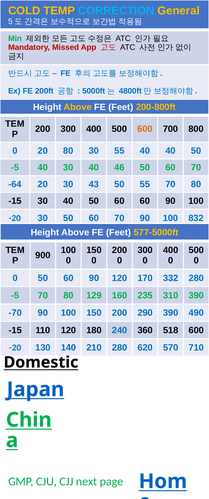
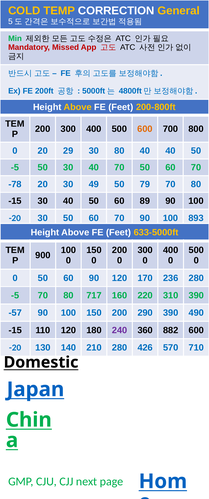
CORRECTION colour: light blue -> white
20 80: 80 -> 29
30 55: 55 -> 80
-5 40: 40 -> 50
40 46: 46 -> 70
-64: -64 -> -78
43: 43 -> 49
50 55: 55 -> 79
60 60: 60 -> 89
832: 832 -> 893
577-5000ft: 577-5000ft -> 633-5000ft
332: 332 -> 236
129: 129 -> 717
235: 235 -> 220
-70: -70 -> -57
240 colour: blue -> purple
518: 518 -> 882
620: 620 -> 426
